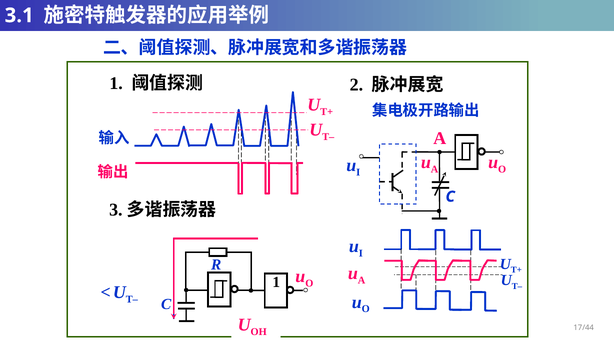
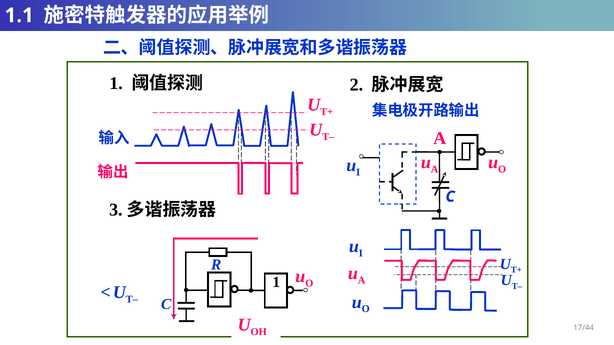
3.1: 3.1 -> 1.1
